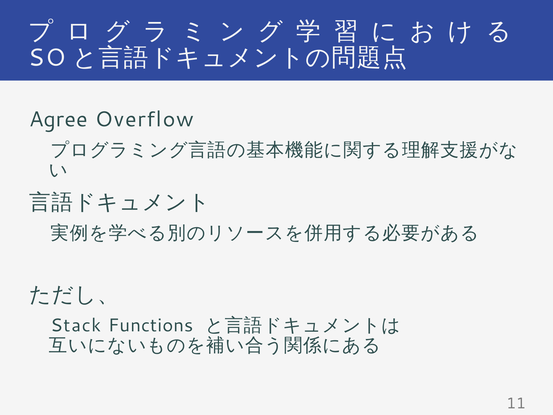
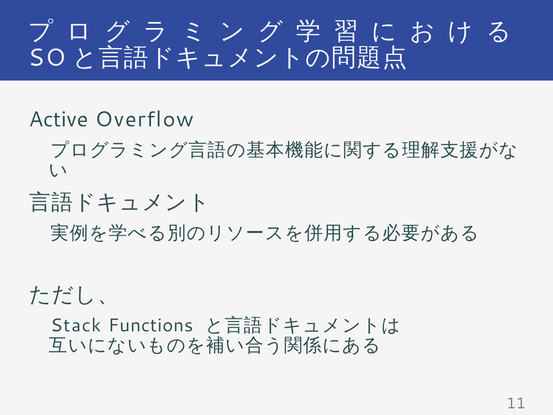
Agree: Agree -> Active
